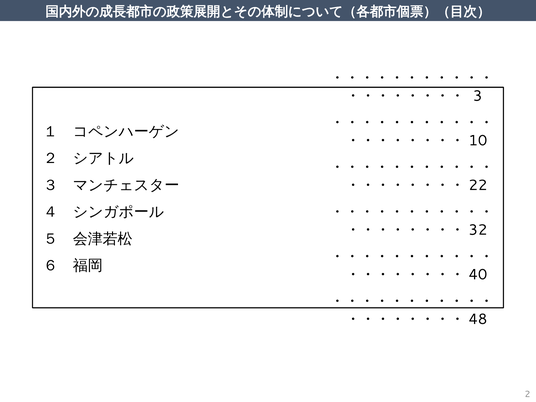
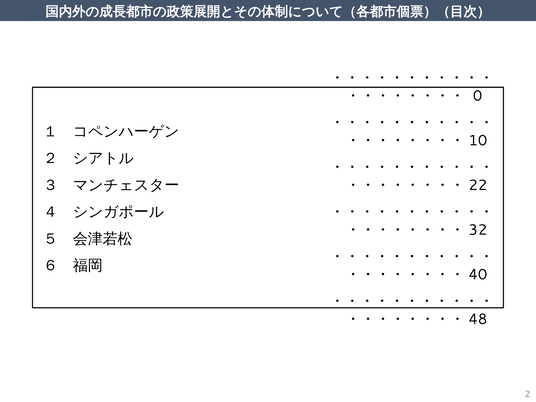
3: 3 -> 0
